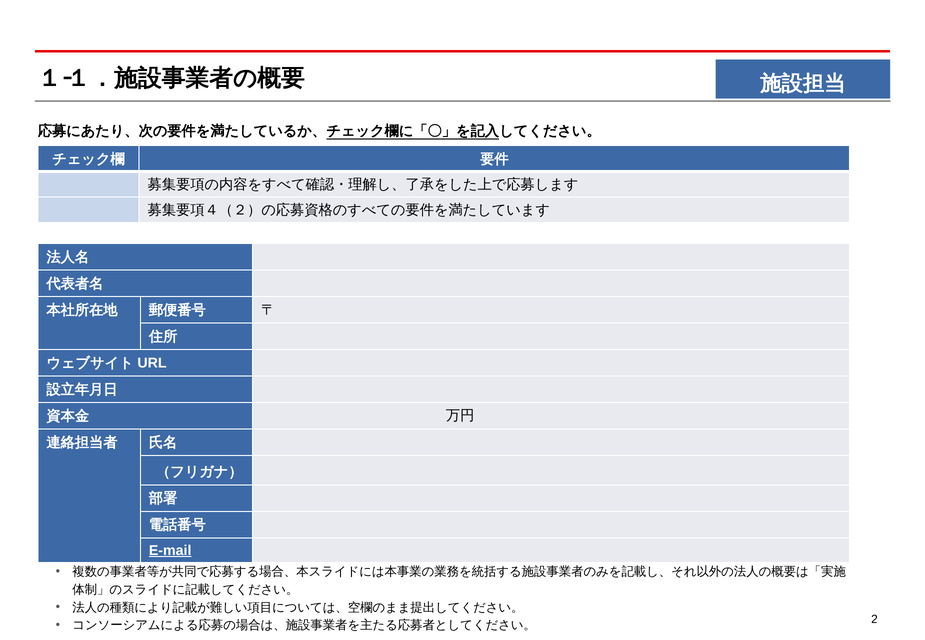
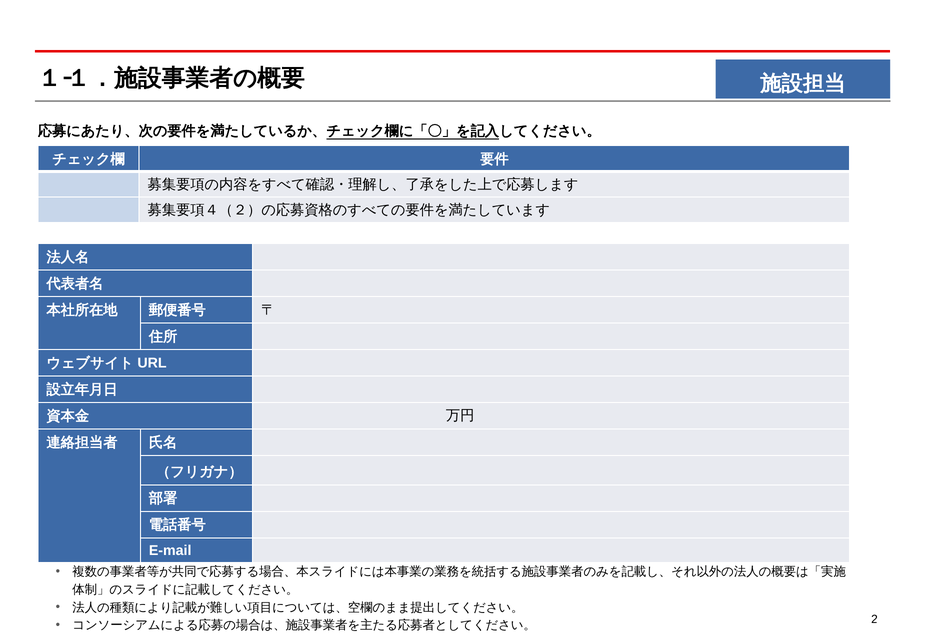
E-mail underline: present -> none
